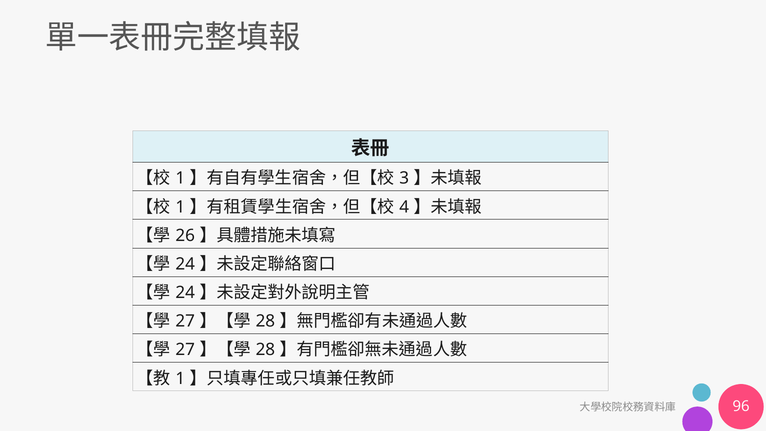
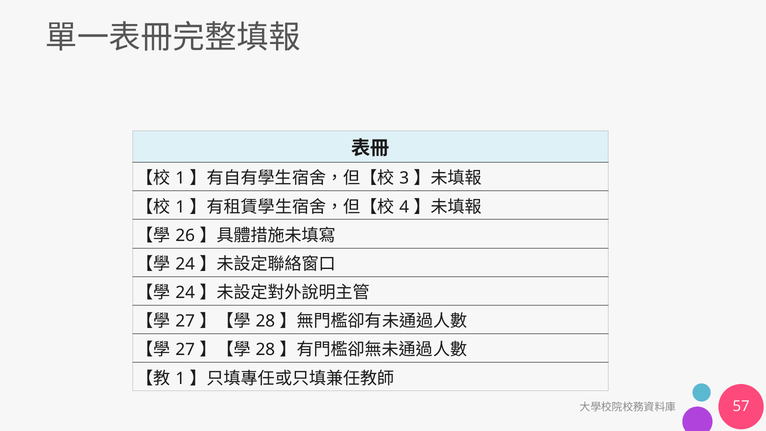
96: 96 -> 57
